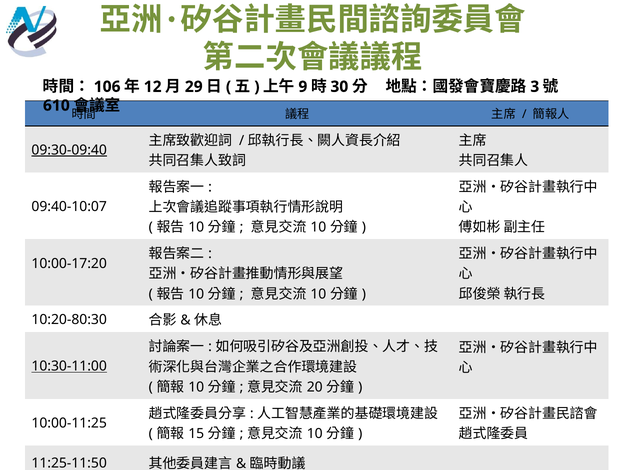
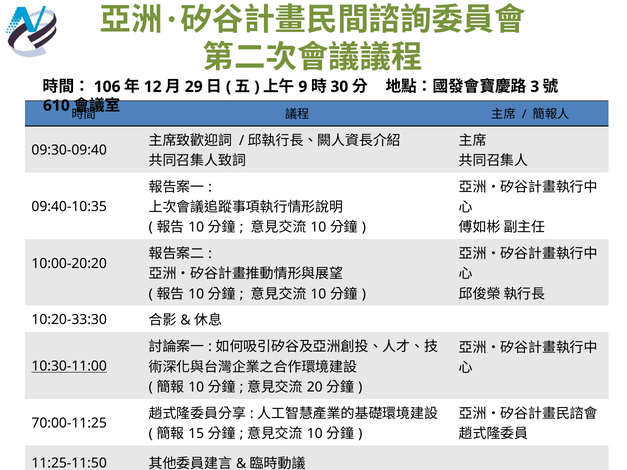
09:30-09:40 underline: present -> none
09:40-10:07: 09:40-10:07 -> 09:40-10:35
10:00-17:20: 10:00-17:20 -> 10:00-20:20
10:20-80:30: 10:20-80:30 -> 10:20-33:30
10:00-11:25: 10:00-11:25 -> 70:00-11:25
